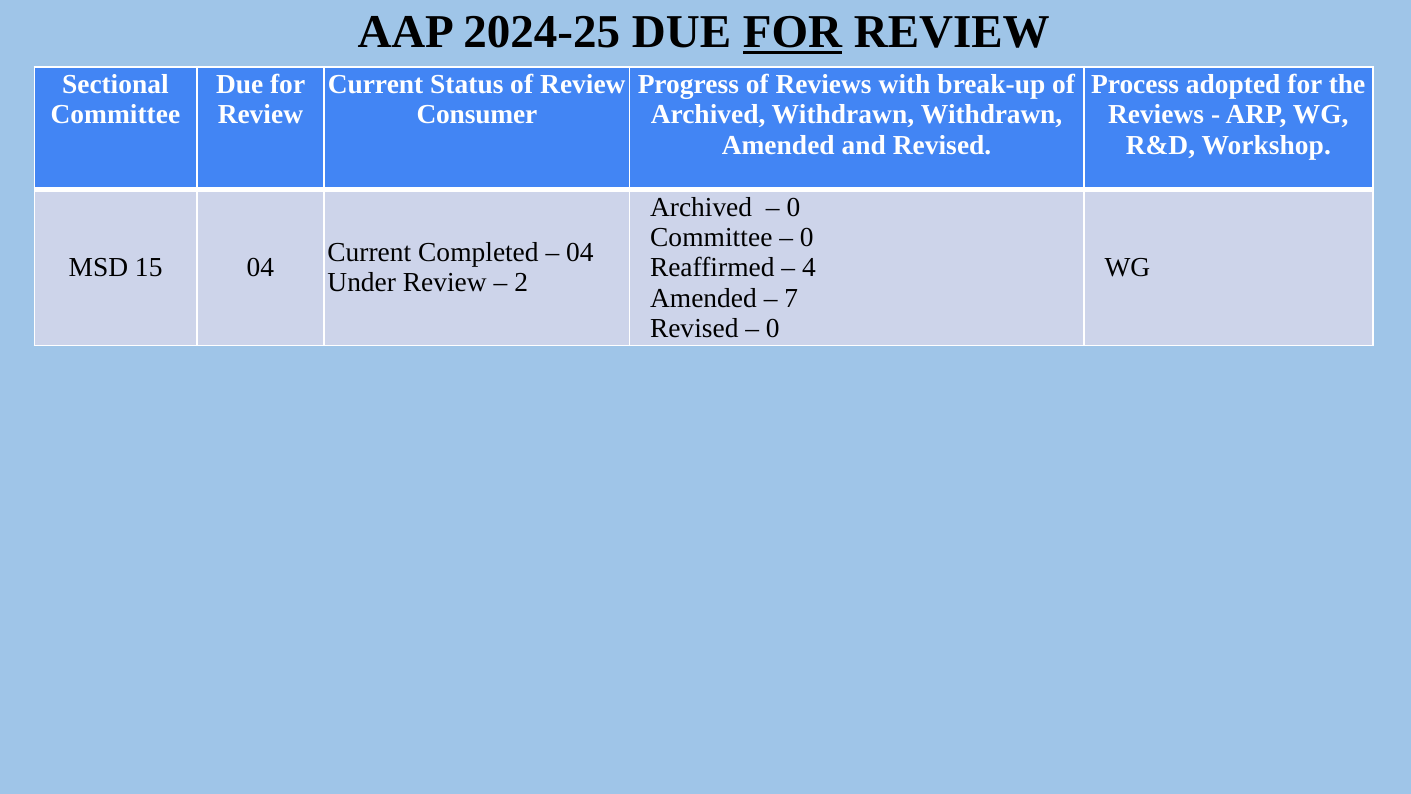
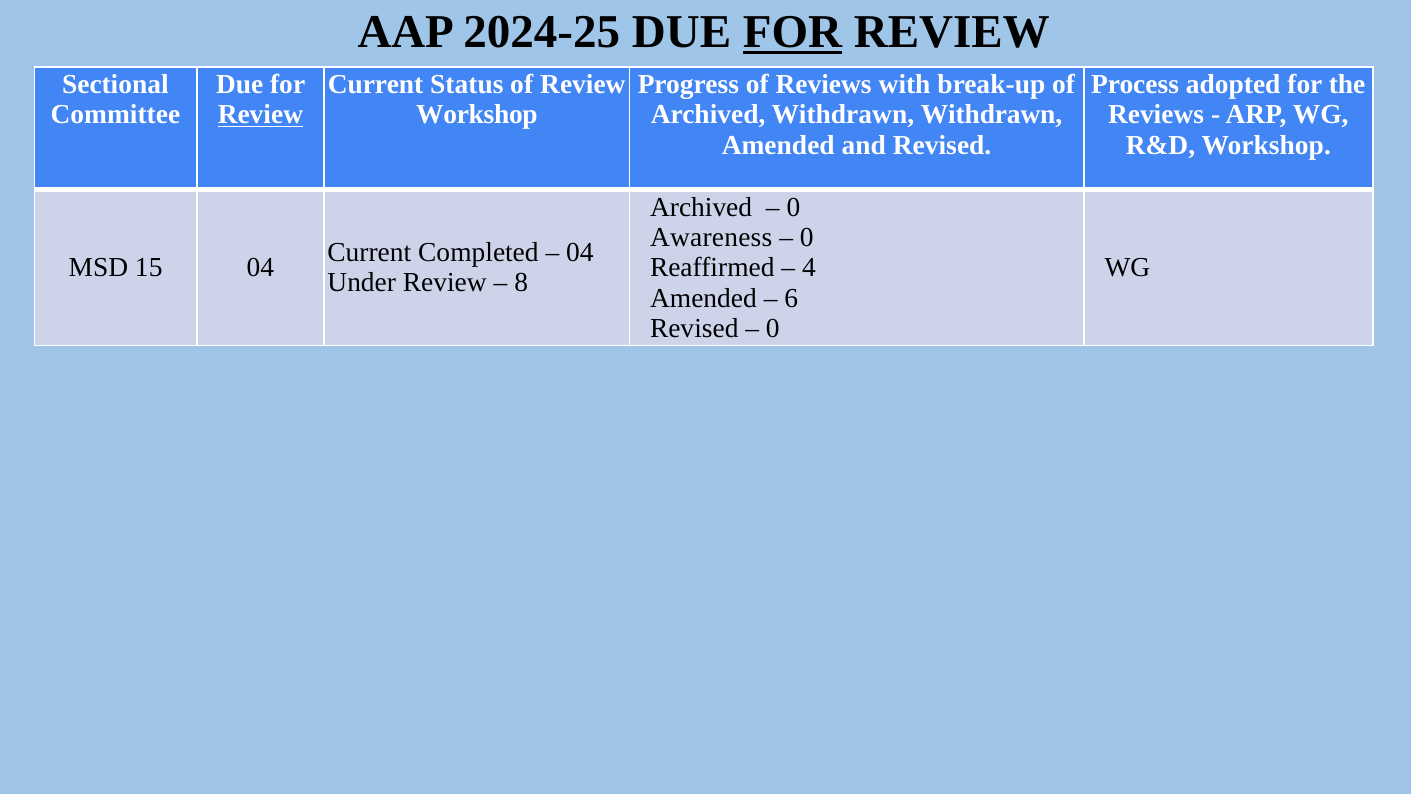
Review at (260, 115) underline: none -> present
Consumer at (477, 115): Consumer -> Workshop
Committee at (711, 237): Committee -> Awareness
2: 2 -> 8
7: 7 -> 6
